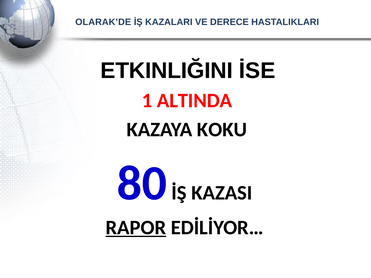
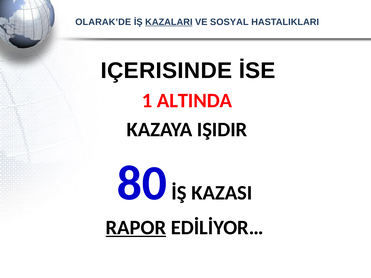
KAZALARI underline: none -> present
DERECE: DERECE -> SOSYAL
ETKINLIĞINI: ETKINLIĞINI -> IÇERISINDE
KOKU: KOKU -> IŞIDIR
